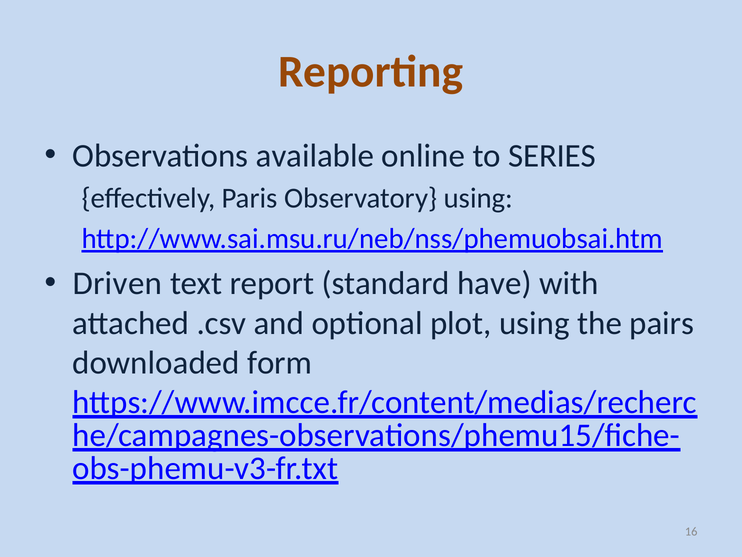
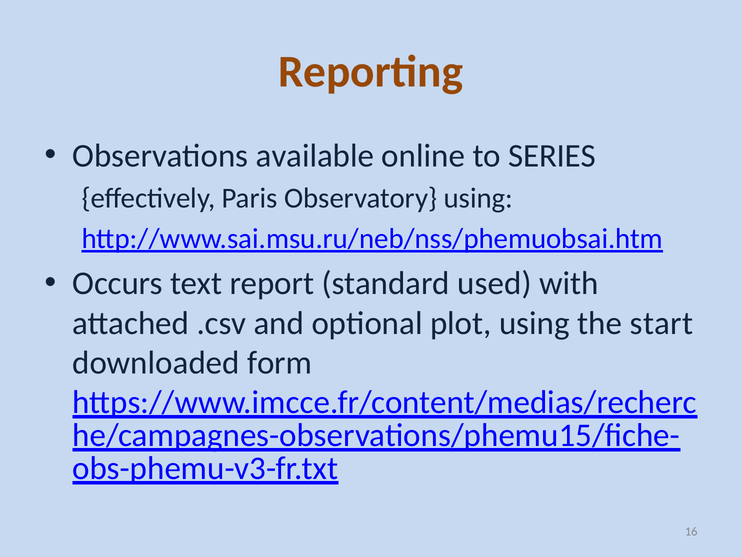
Driven: Driven -> Occurs
have: have -> used
pairs: pairs -> start
